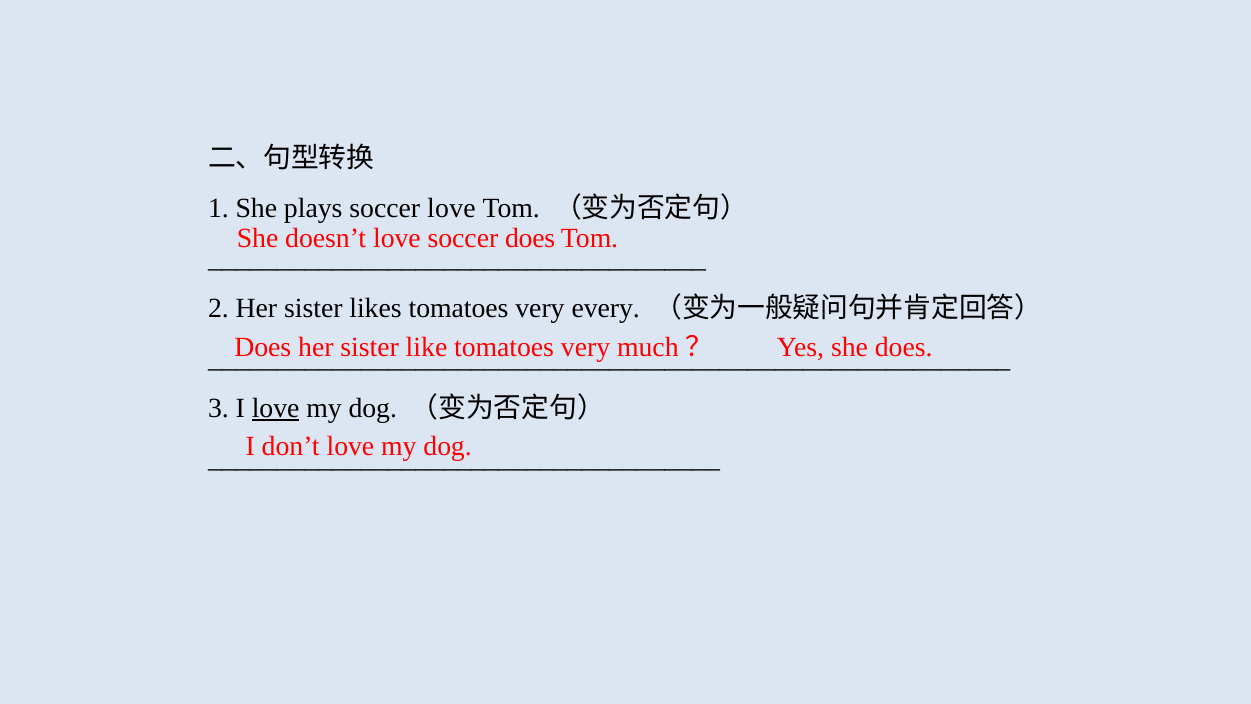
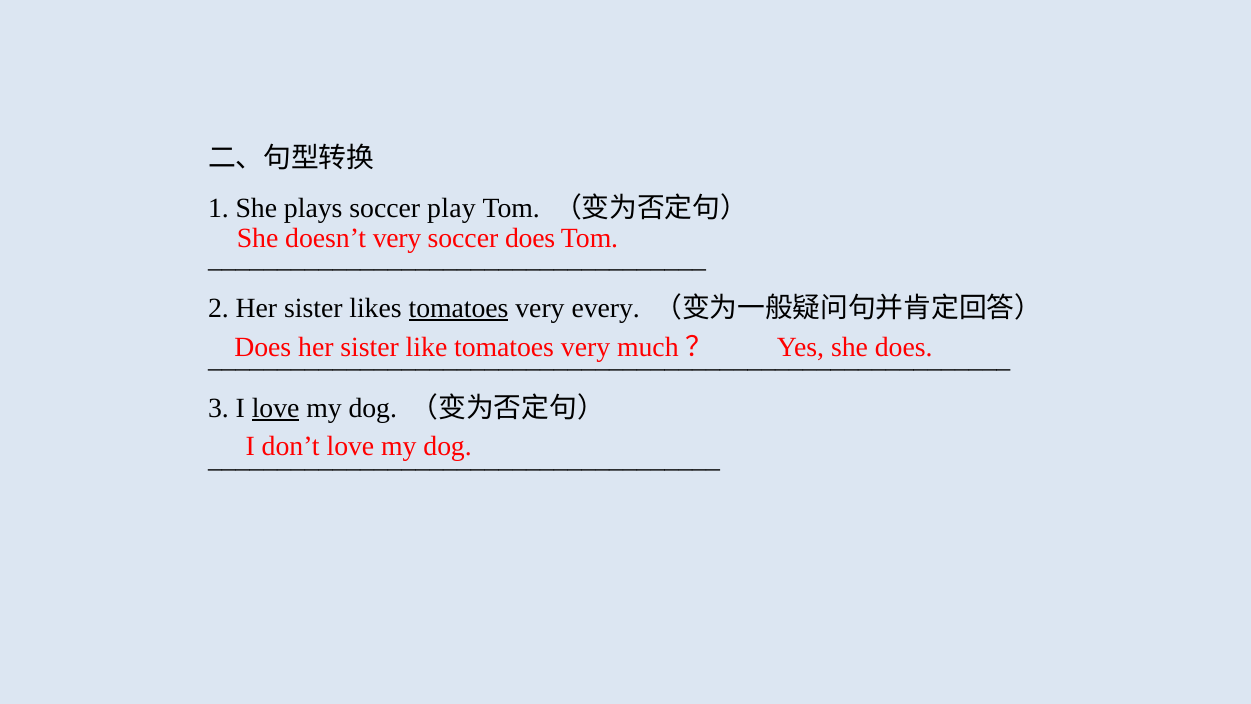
soccer love: love -> play
doesn’t love: love -> very
tomatoes at (459, 308) underline: none -> present
